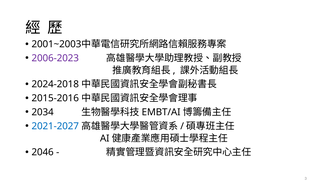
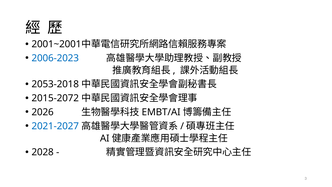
2001~2003: 2001~2003 -> 2001~2001
2006-2023 colour: purple -> blue
2024-2018: 2024-2018 -> 2053-2018
2015-2016: 2015-2016 -> 2015-2072
2034: 2034 -> 2026
2046: 2046 -> 2028
